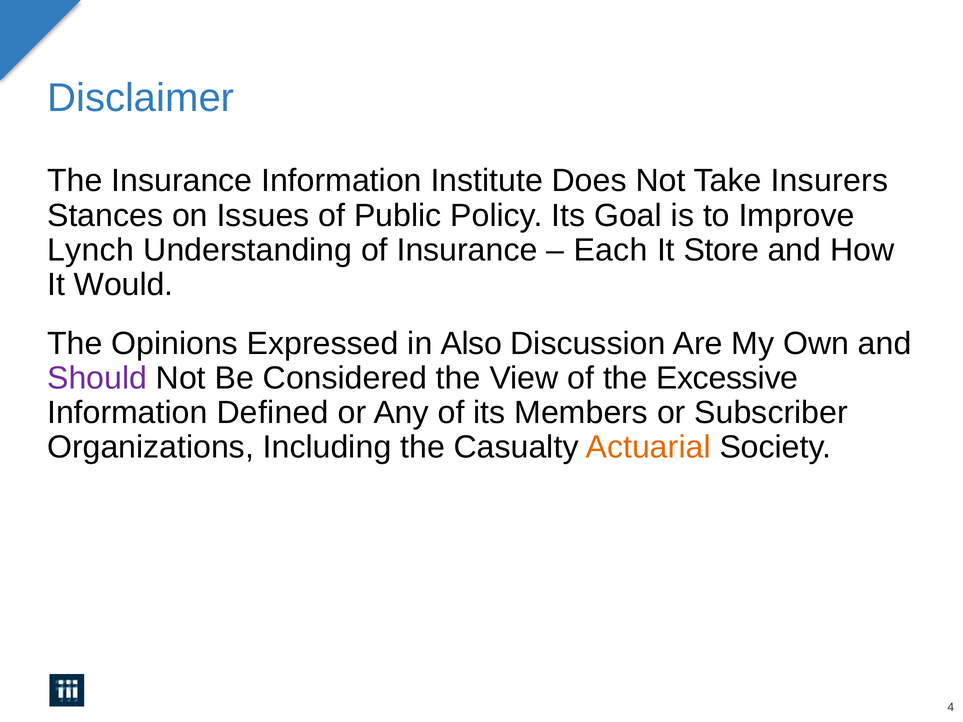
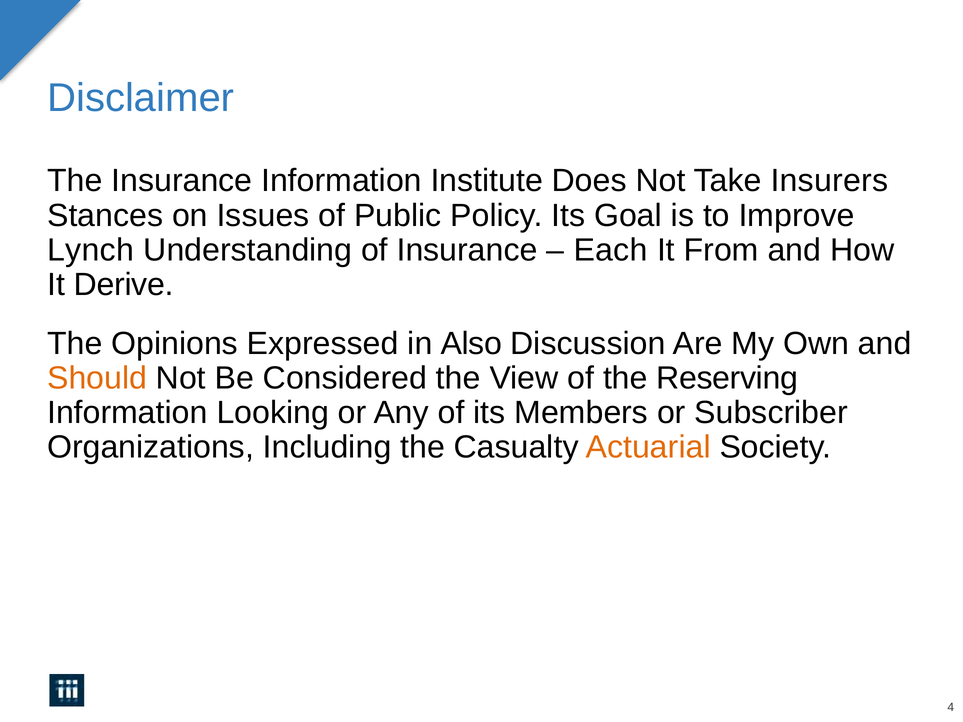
Store: Store -> From
Would: Would -> Derive
Should colour: purple -> orange
Excessive: Excessive -> Reserving
Defined: Defined -> Looking
